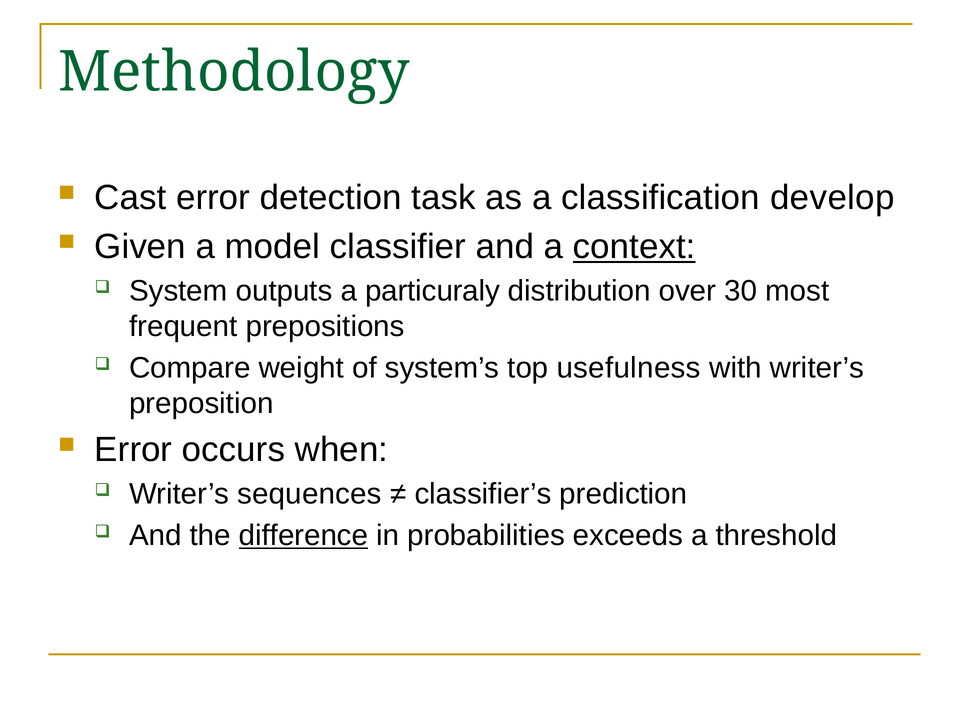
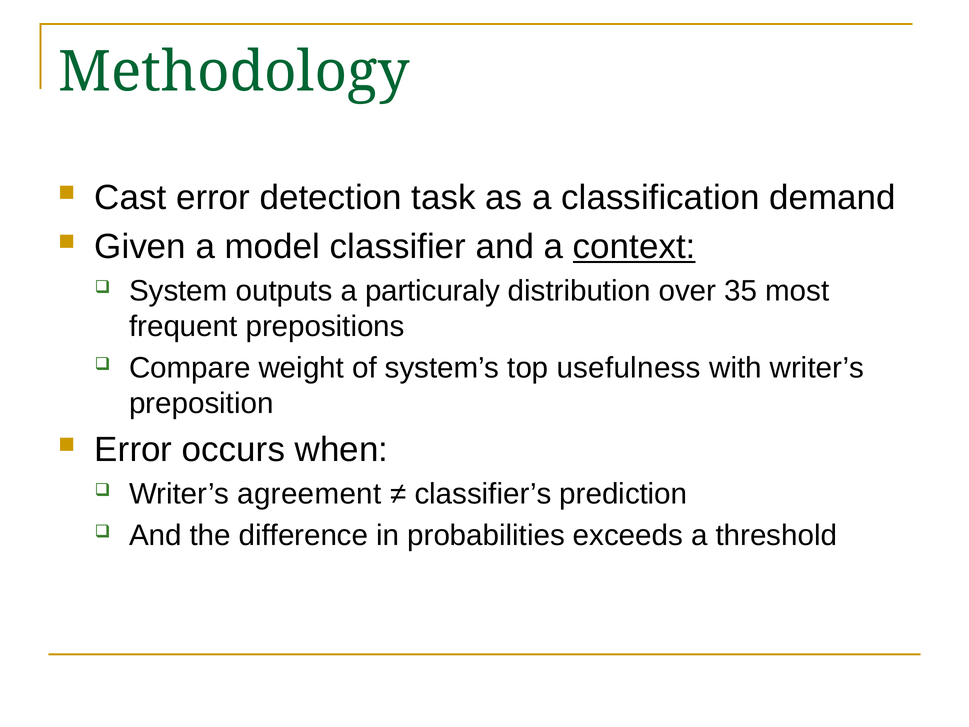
develop: develop -> demand
30: 30 -> 35
sequences: sequences -> agreement
difference underline: present -> none
